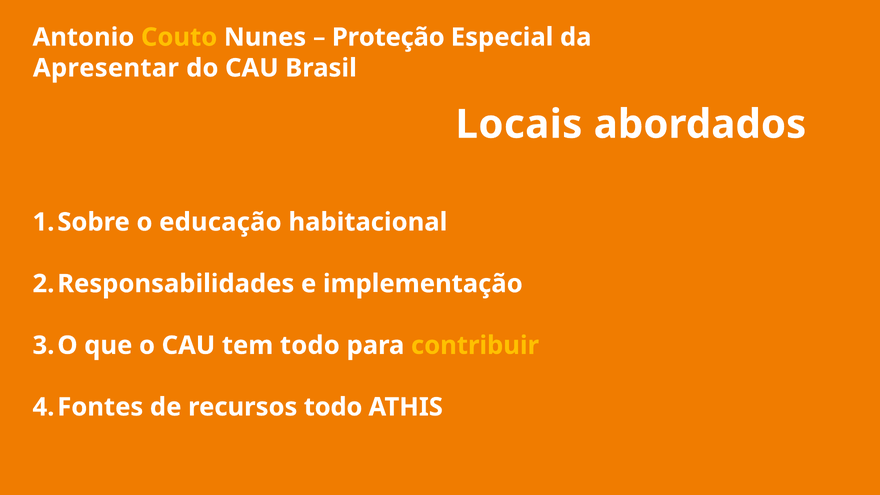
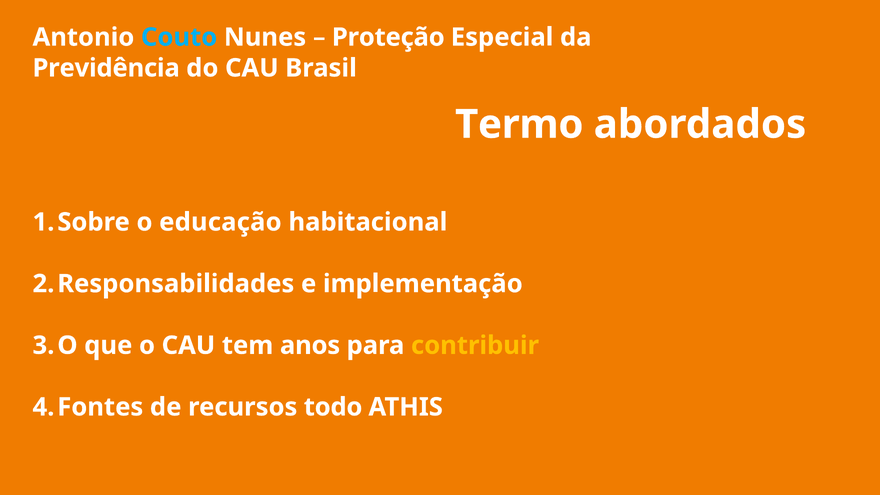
Couto colour: yellow -> light blue
Apresentar: Apresentar -> Previdência
Locais: Locais -> Termo
tem todo: todo -> anos
